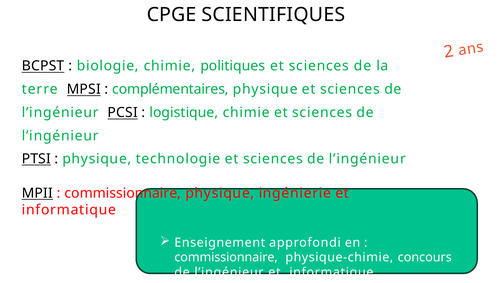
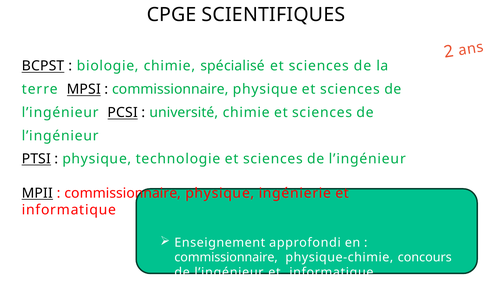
politiques: politiques -> spécialisé
complémentaires at (170, 89): complémentaires -> commissionnaire
logistique: logistique -> université
